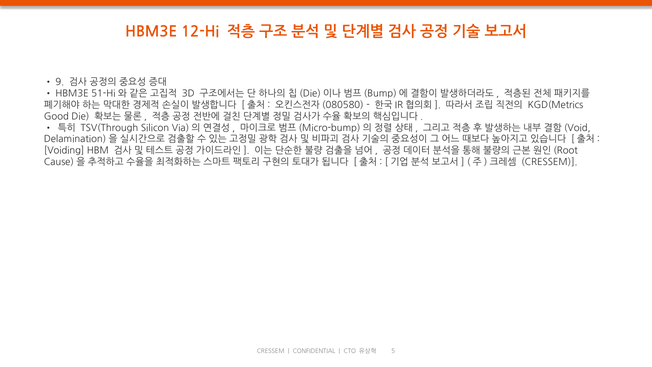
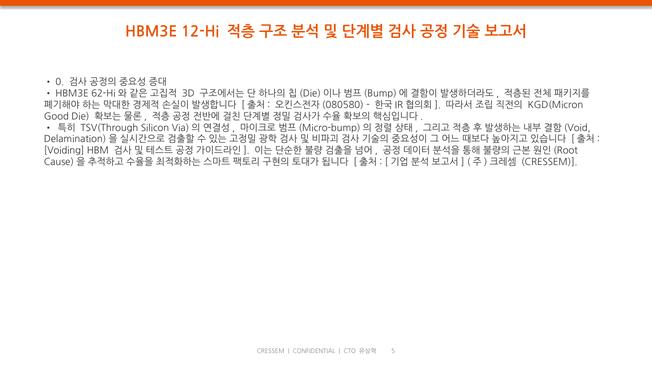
9: 9 -> 0
51-Hi: 51-Hi -> 62-Hi
KGD(Metrics: KGD(Metrics -> KGD(Micron
